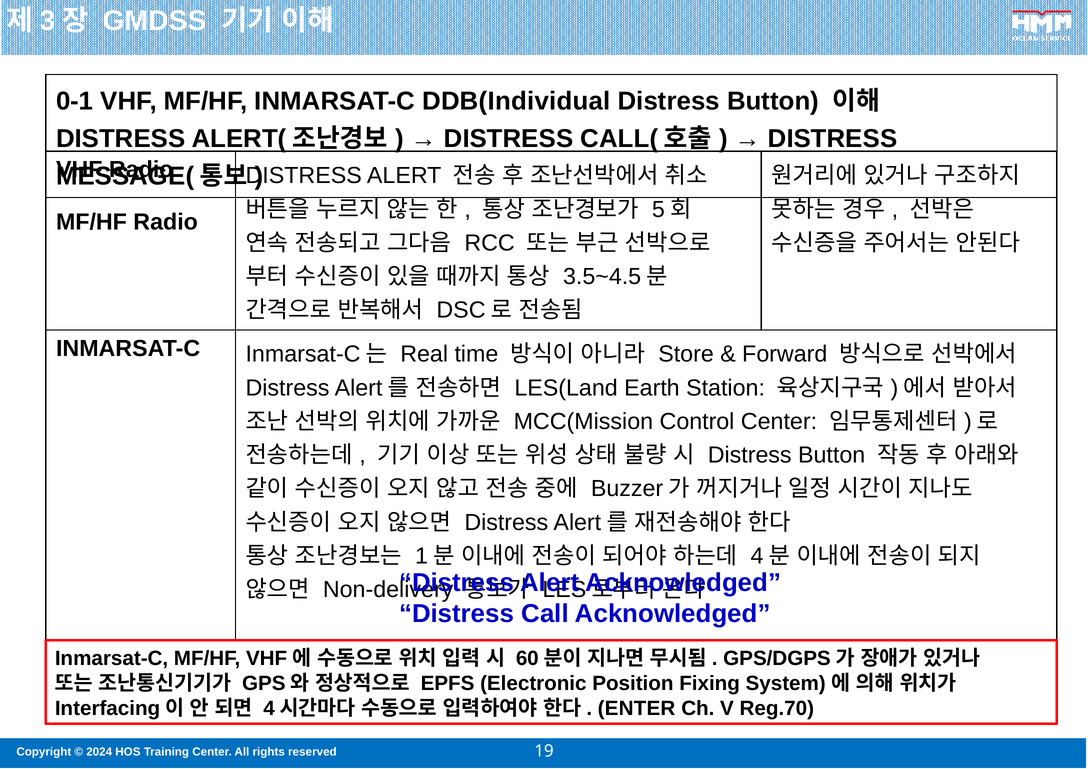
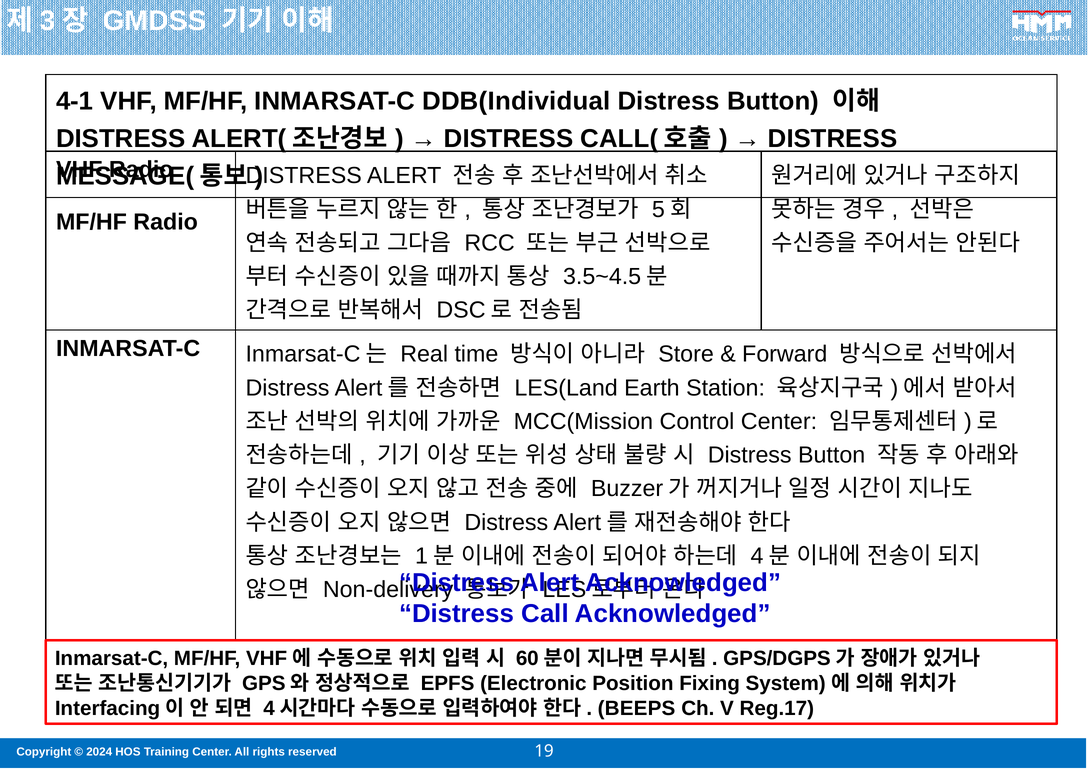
0-1: 0-1 -> 4-1
ENTER: ENTER -> BEEPS
Reg.70: Reg.70 -> Reg.17
